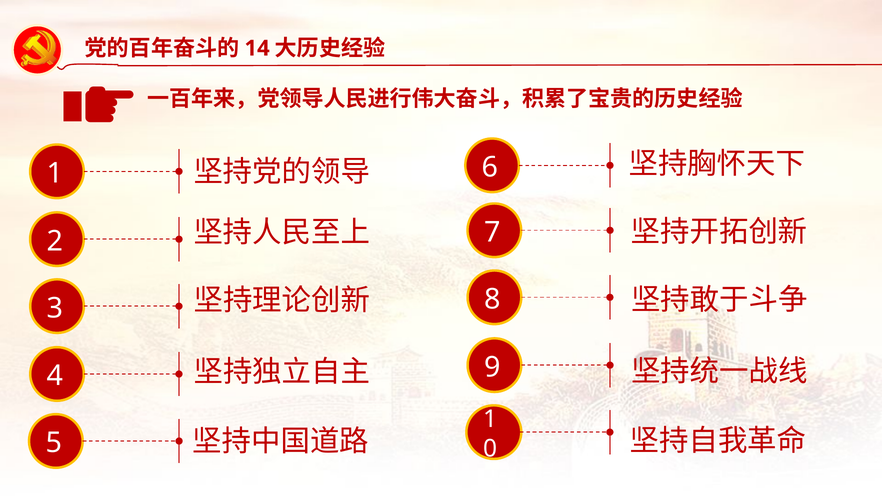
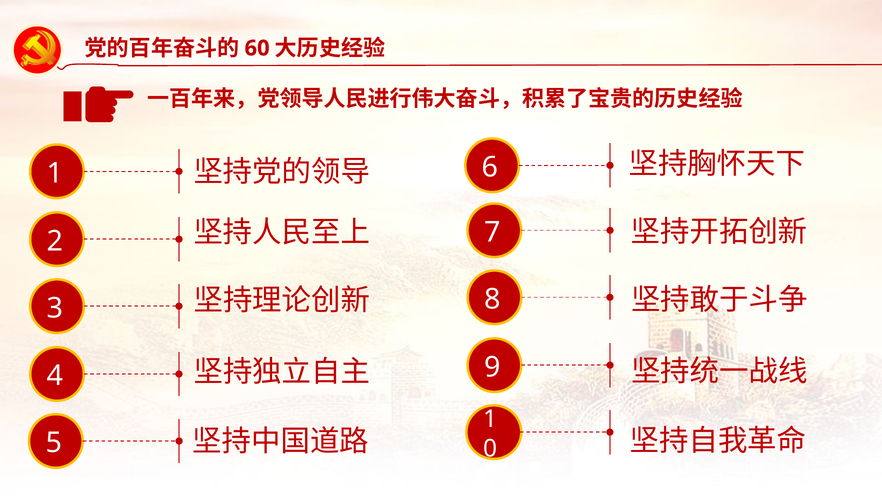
14: 14 -> 60
